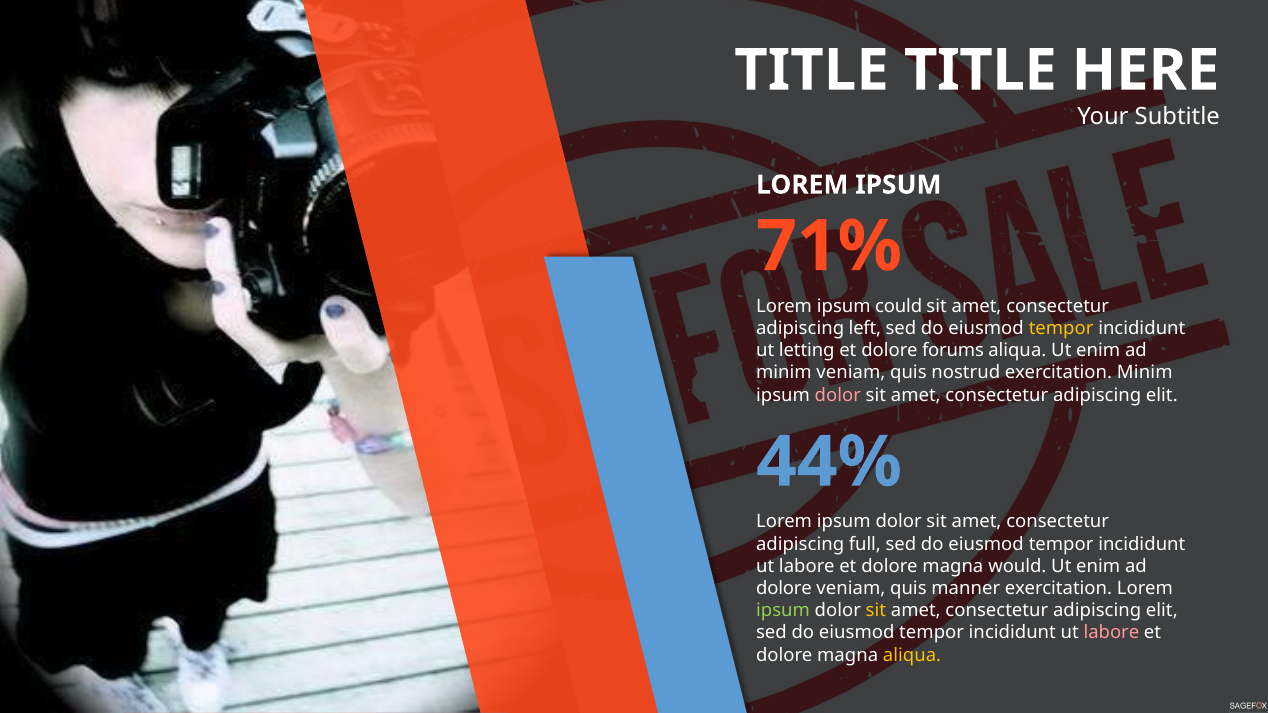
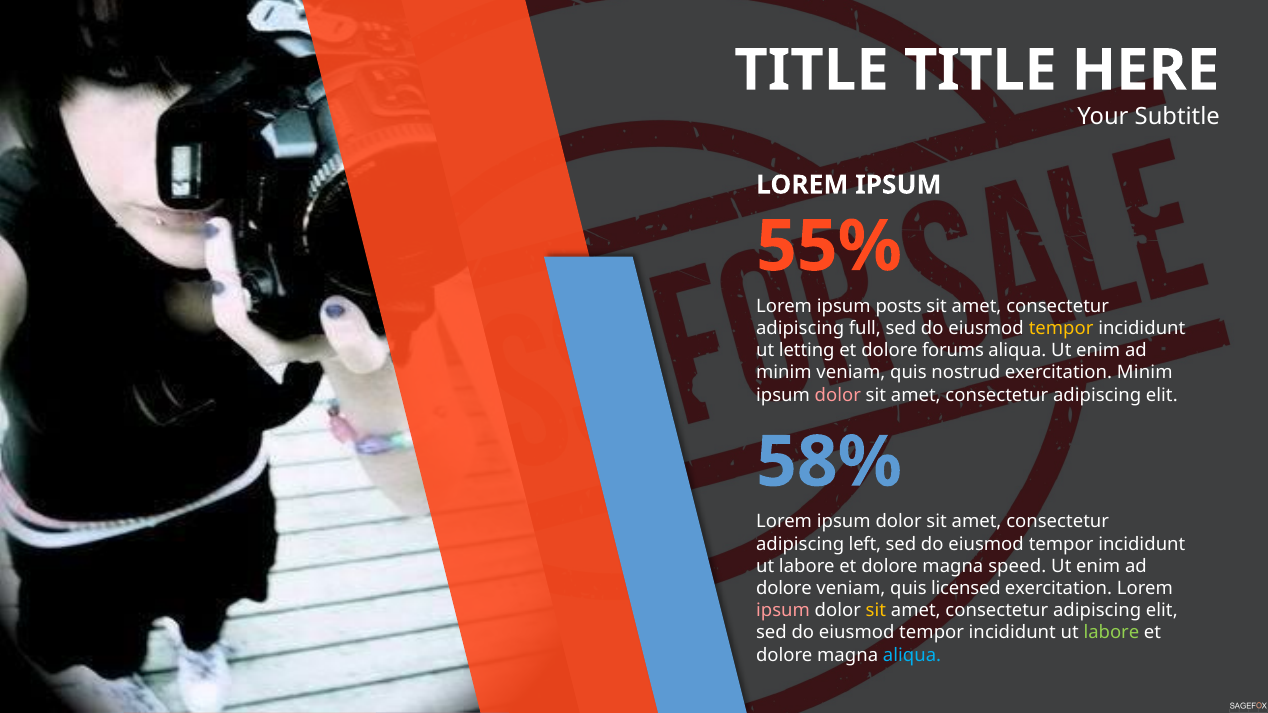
71%: 71% -> 55%
could: could -> posts
left: left -> full
44%: 44% -> 58%
full: full -> left
would: would -> speed
manner: manner -> licensed
ipsum at (783, 611) colour: light green -> pink
labore at (1111, 633) colour: pink -> light green
aliqua at (912, 655) colour: yellow -> light blue
